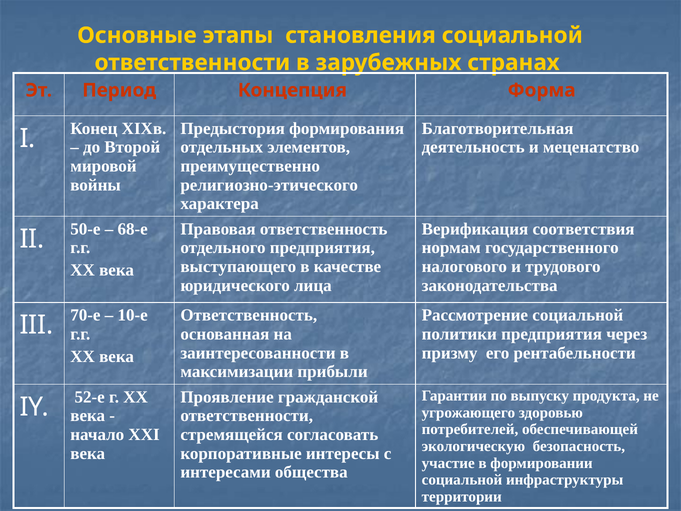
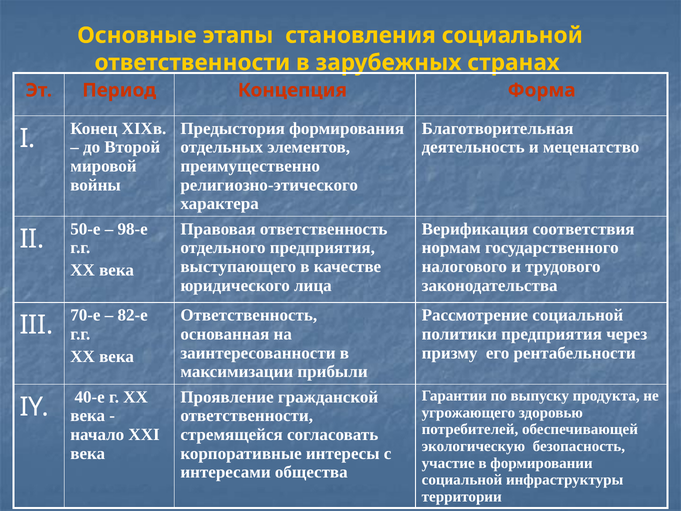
68-е: 68-е -> 98-е
10-е: 10-е -> 82-е
52-е: 52-е -> 40-е
